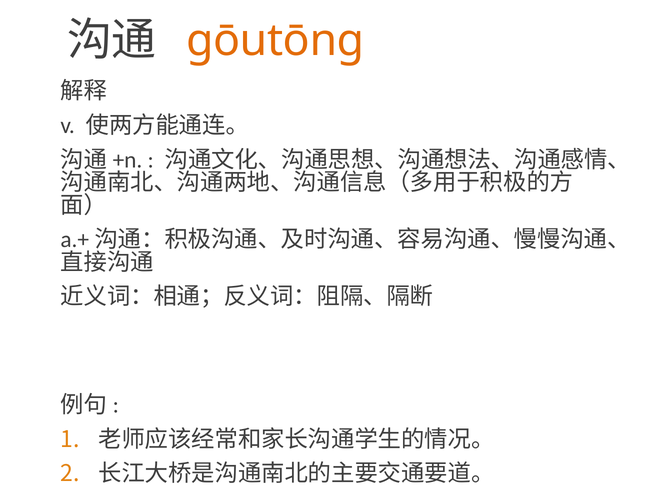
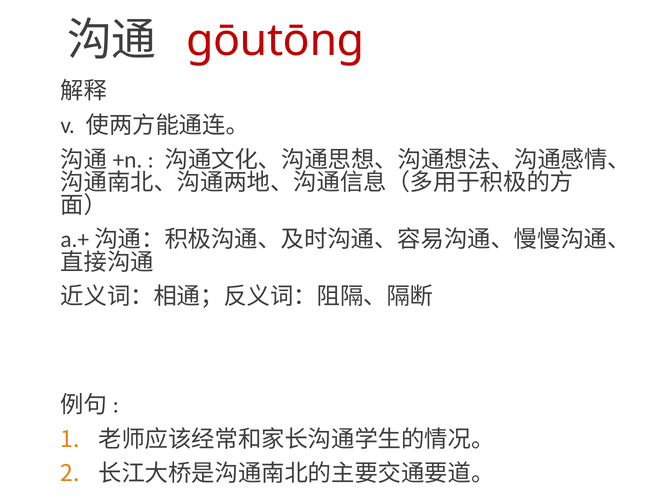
gōutōng colour: orange -> red
